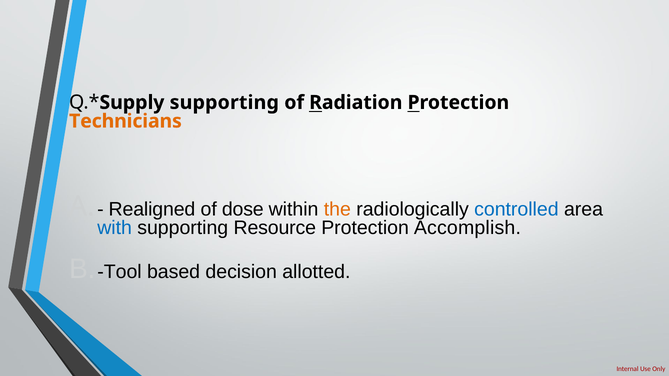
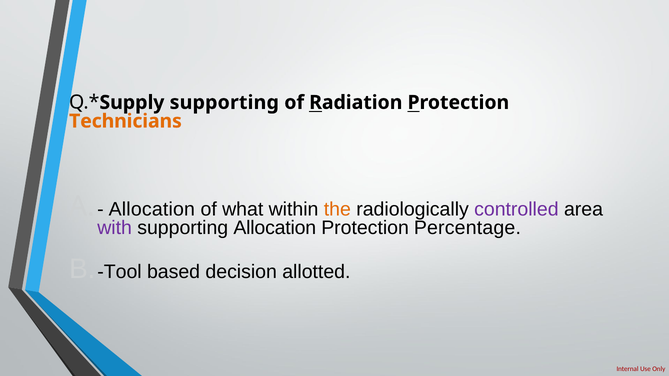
Realigned at (152, 209): Realigned -> Allocation
dose: dose -> what
controlled colour: blue -> purple
with colour: blue -> purple
supporting Resource: Resource -> Allocation
Accomplish: Accomplish -> Percentage
